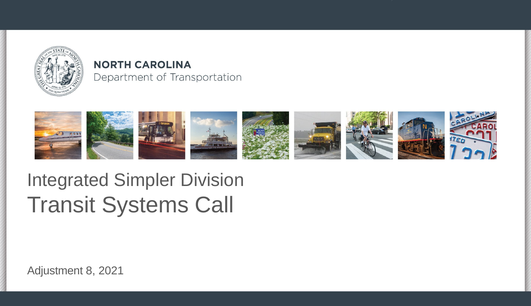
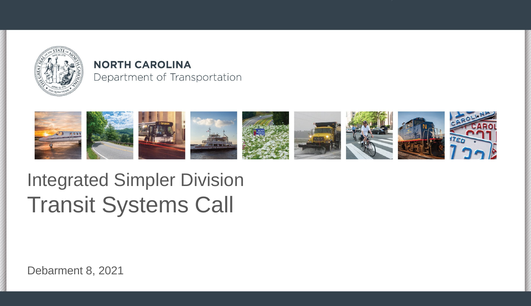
Adjustment: Adjustment -> Debarment
